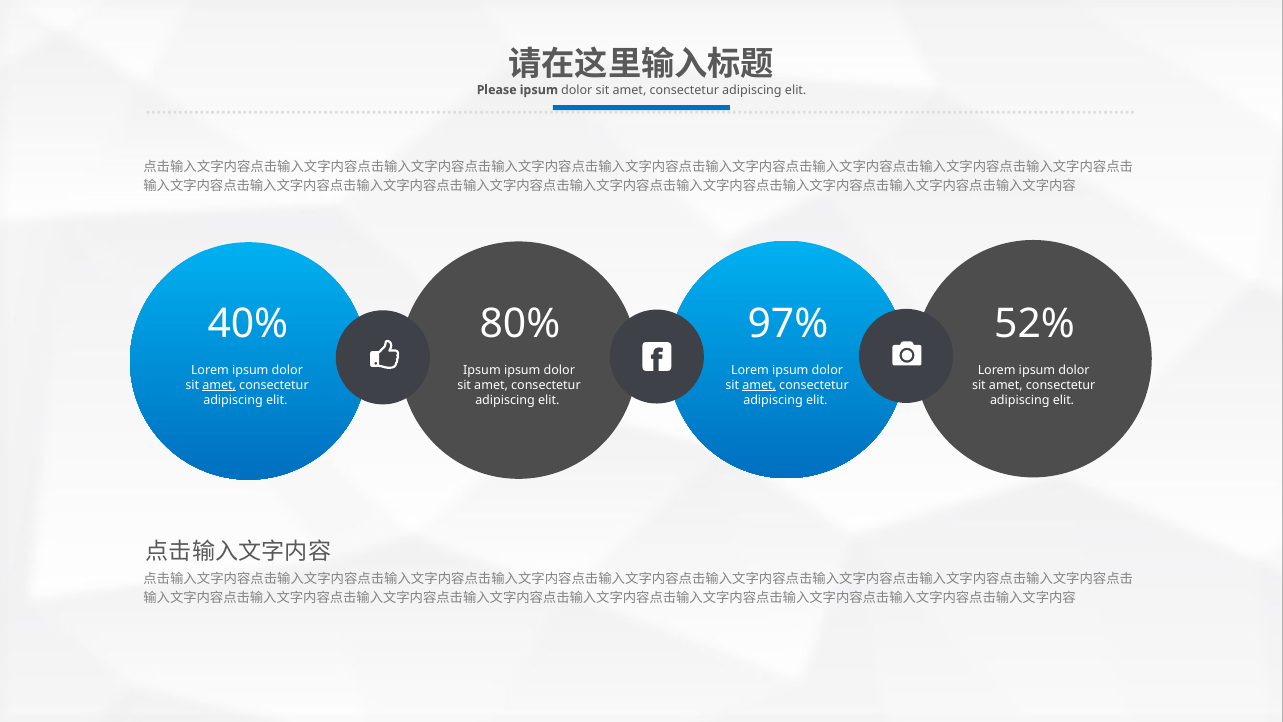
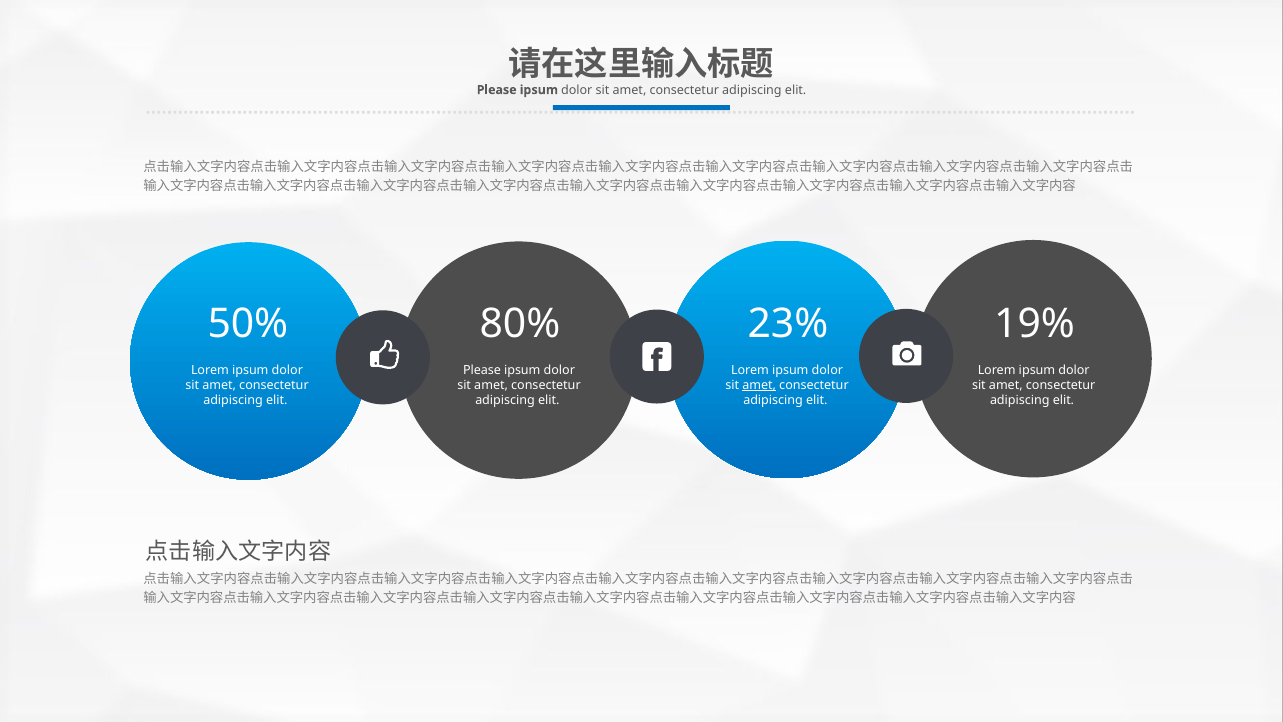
97%: 97% -> 23%
52%: 52% -> 19%
40%: 40% -> 50%
Ipsum at (482, 370): Ipsum -> Please
amet at (219, 385) underline: present -> none
